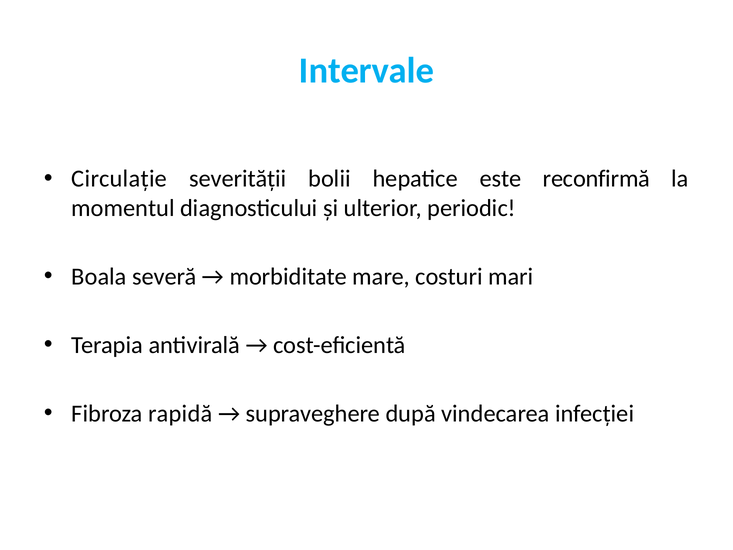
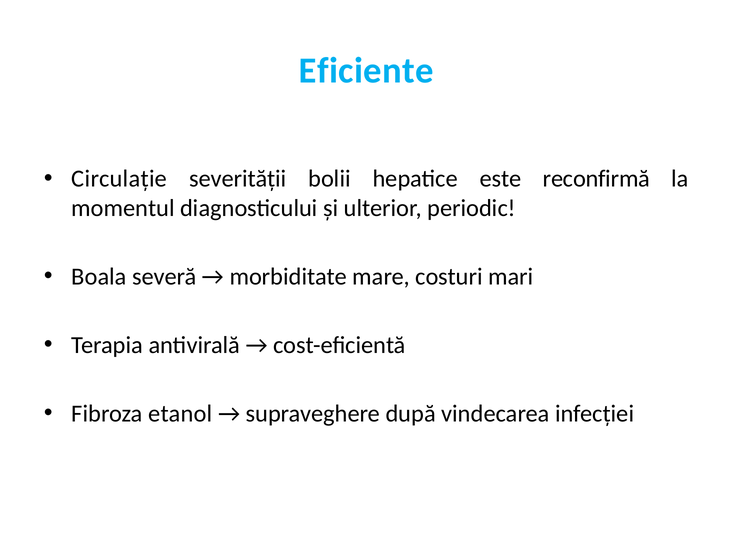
Intervale: Intervale -> Eficiente
rapidă: rapidă -> etanol
